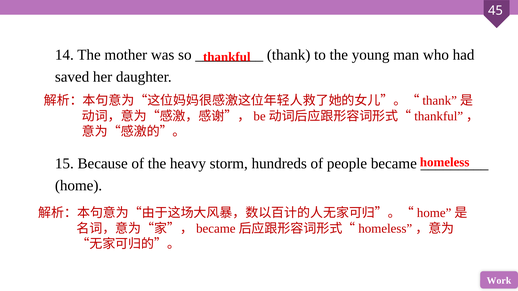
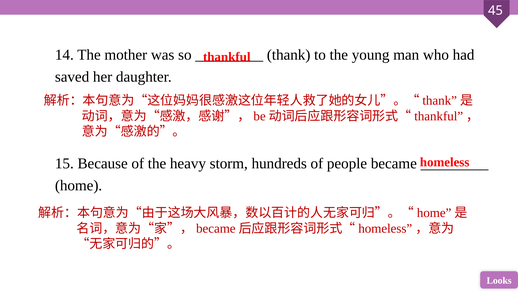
Work: Work -> Looks
